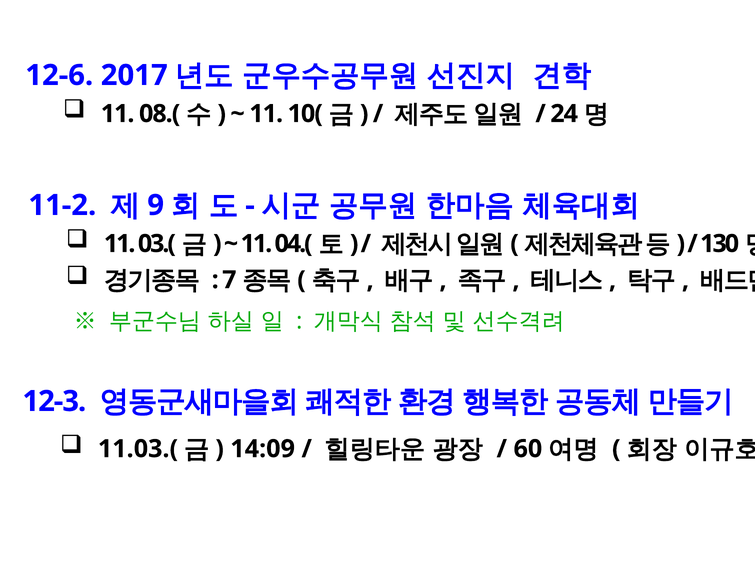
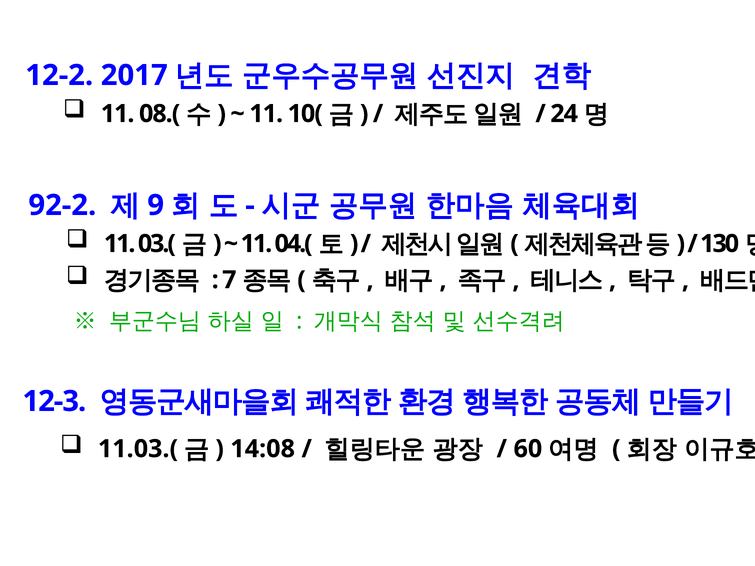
12-6: 12-6 -> 12-2
11-2: 11-2 -> 92-2
14:09: 14:09 -> 14:08
